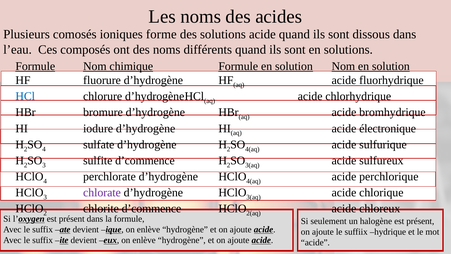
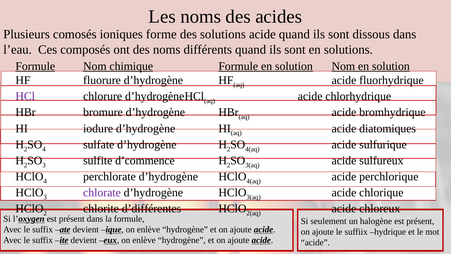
HCl colour: blue -> purple
électronique: électronique -> diatomiques
chlorite d’commence: d’commence -> d’différentes
